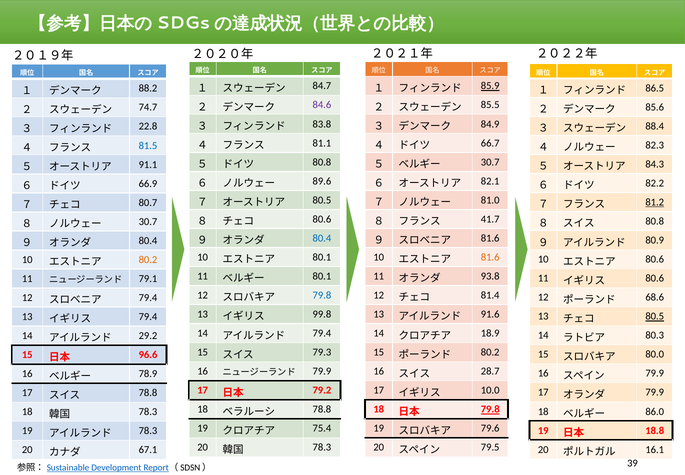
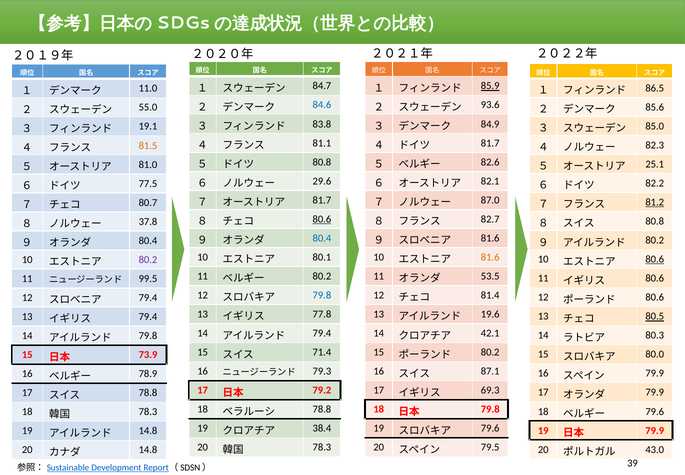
88.2: 88.2 -> 11.0
84.6 colour: purple -> blue
85.5: 85.5 -> 93.6
74.7: 74.7 -> 55.0
88.4: 88.4 -> 85.0
22.8: 22.8 -> 19.1
66.7 at (490, 143): 66.7 -> 81.7
81.5 colour: blue -> orange
30.7 at (490, 162): 30.7 -> 82.6
84.3: 84.3 -> 25.1
91.1: 91.1 -> 81.0
89.6: 89.6 -> 29.6
66.9: 66.9 -> 77.5
80.5 at (322, 200): 80.5 -> 81.7
81.0: 81.0 -> 87.0
80.6 at (322, 219) underline: none -> present
41.7: 41.7 -> 82.7
30.7 at (148, 221): 30.7 -> 37.8
80.9 at (655, 240): 80.9 -> 80.2
80.6 at (655, 259) underline: none -> present
80.2 at (148, 259) colour: orange -> purple
80.1 at (322, 276): 80.1 -> 80.2
93.8: 93.8 -> 53.5
79.1: 79.1 -> 99.5
68.6 at (655, 297): 68.6 -> 80.6
99.8: 99.8 -> 77.8
91.6: 91.6 -> 19.6
18.9: 18.9 -> 42.1
29.2 at (148, 335): 29.2 -> 79.8
79.3: 79.3 -> 71.4
96.6: 96.6 -> 73.9
79.9 at (322, 371): 79.9 -> 79.3
28.7: 28.7 -> 87.1
10.0: 10.0 -> 69.3
79.8 at (490, 409) underline: present -> none
86.0 at (655, 411): 86.0 -> 79.6
75.4: 75.4 -> 38.4
18.8 at (655, 430): 18.8 -> 79.9
78.3 at (148, 430): 78.3 -> 14.8
16.1: 16.1 -> 43.0
67.1 at (148, 449): 67.1 -> 14.8
